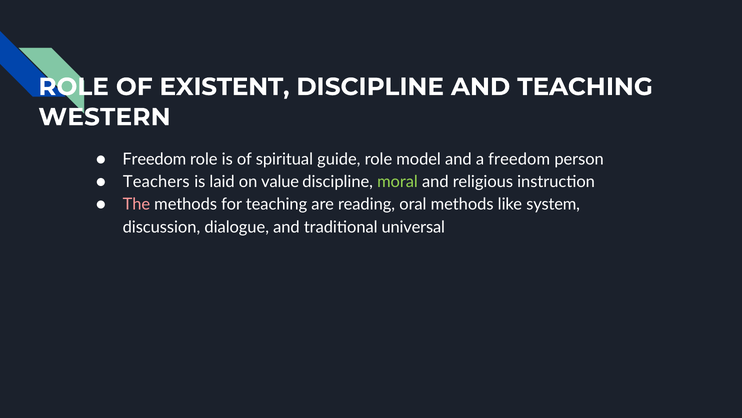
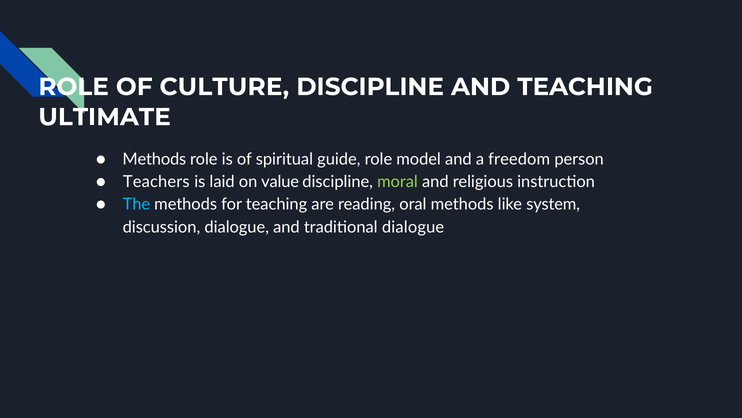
EXISTENT: EXISTENT -> CULTURE
WESTERN: WESTERN -> ULTIMATE
Freedom at (154, 159): Freedom -> Methods
The colour: pink -> light blue
traditional universal: universal -> dialogue
